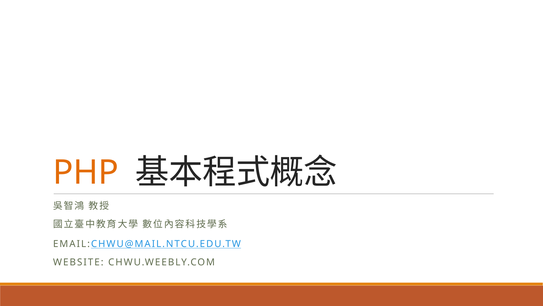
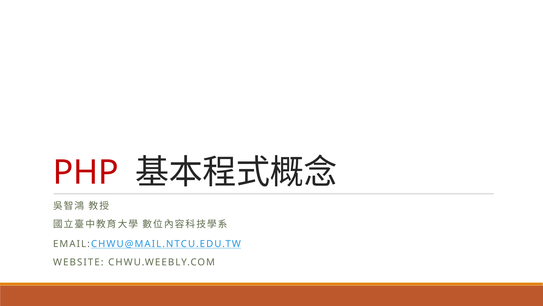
PHP colour: orange -> red
